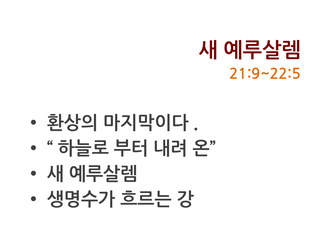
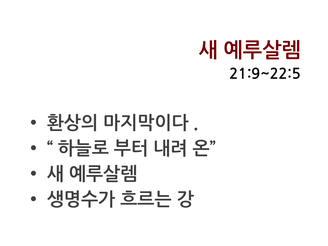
21:9~22:5 colour: orange -> black
